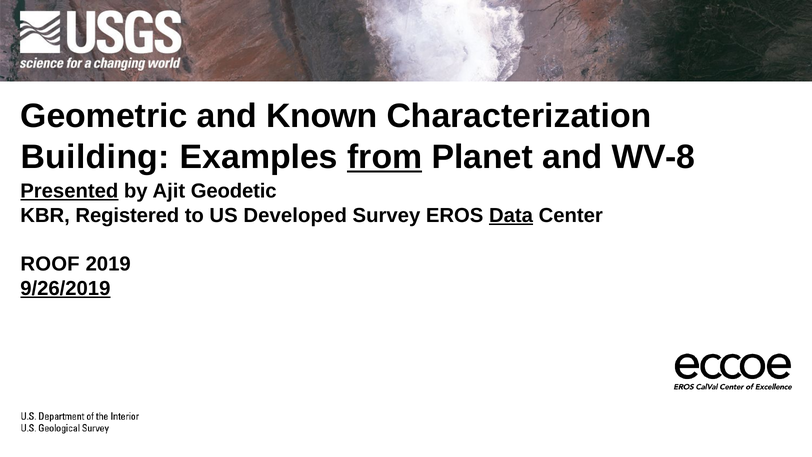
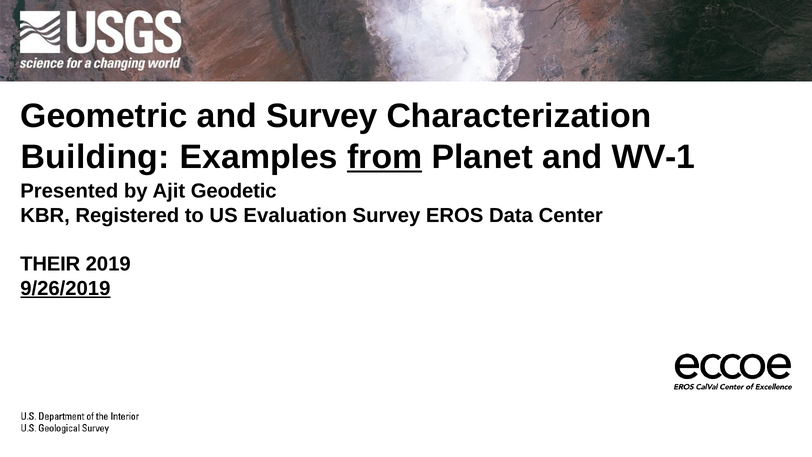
and Known: Known -> Survey
WV-8: WV-8 -> WV-1
Presented underline: present -> none
Developed: Developed -> Evaluation
Data underline: present -> none
ROOF: ROOF -> THEIR
